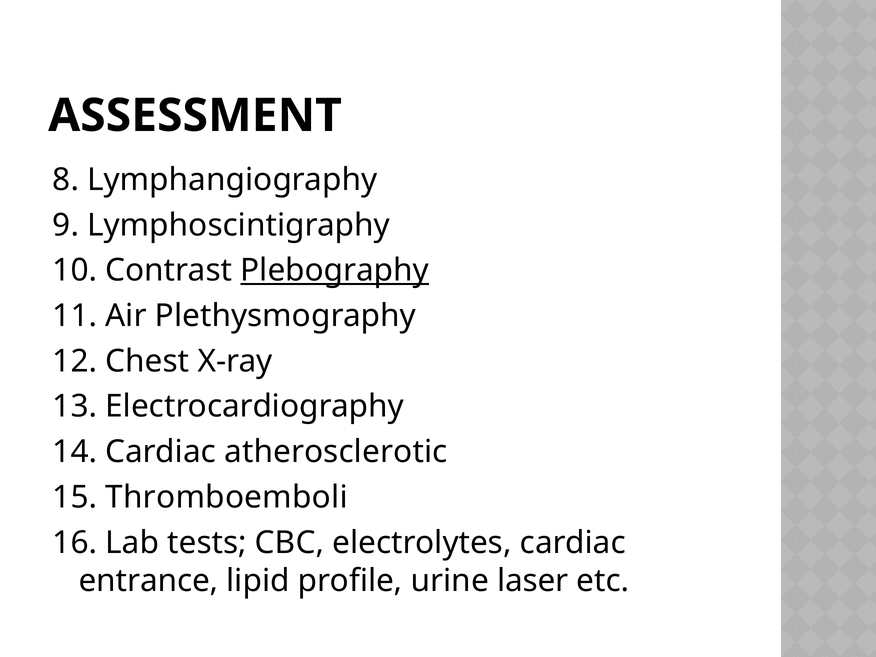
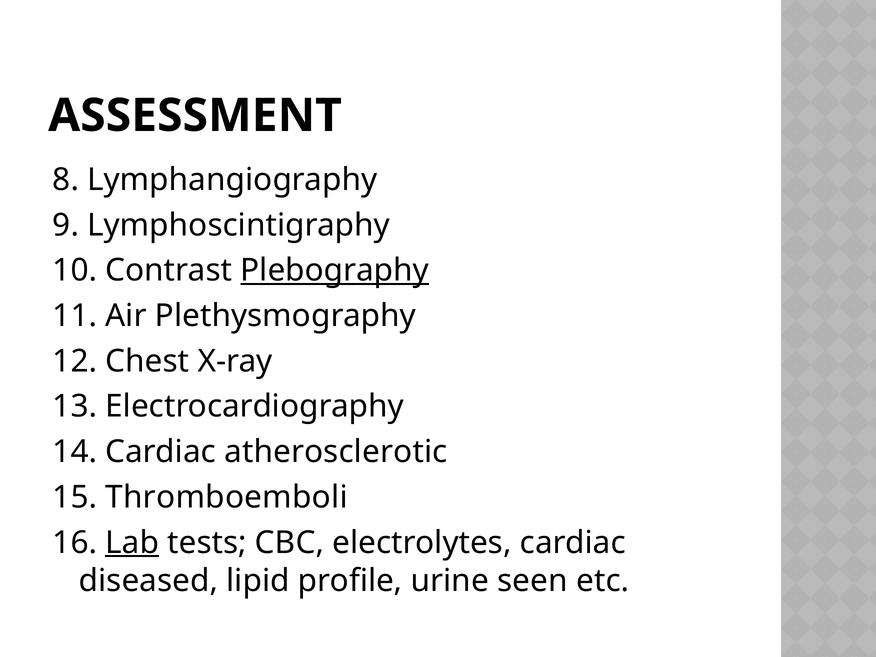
Lab underline: none -> present
entrance: entrance -> diseased
laser: laser -> seen
